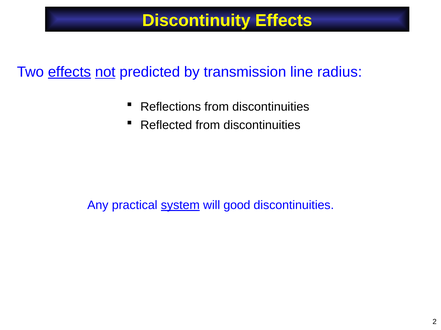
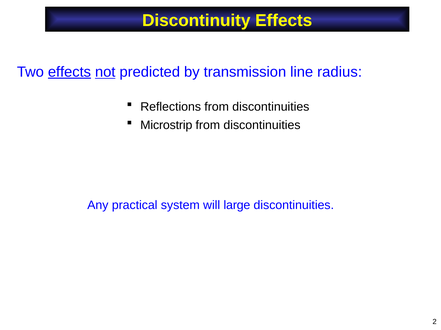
Reflected: Reflected -> Microstrip
system underline: present -> none
good: good -> large
